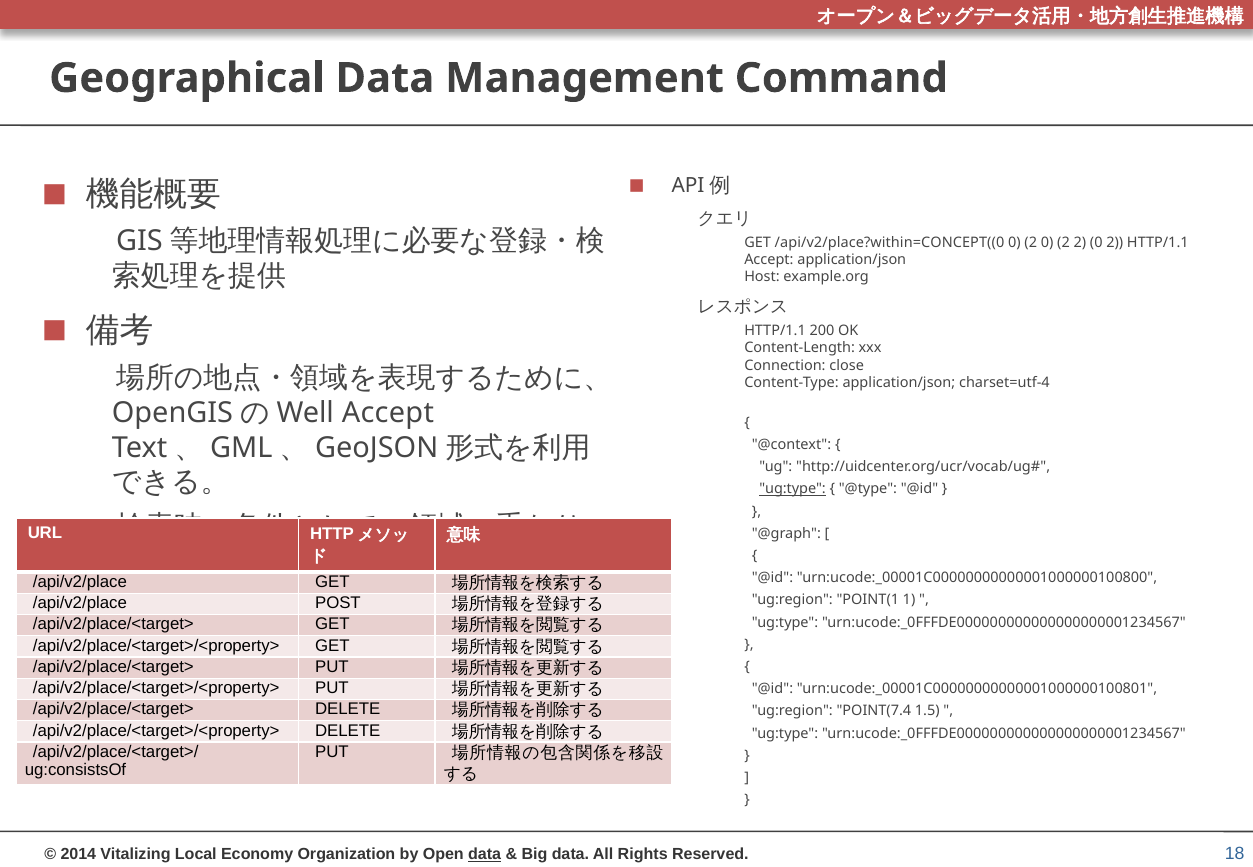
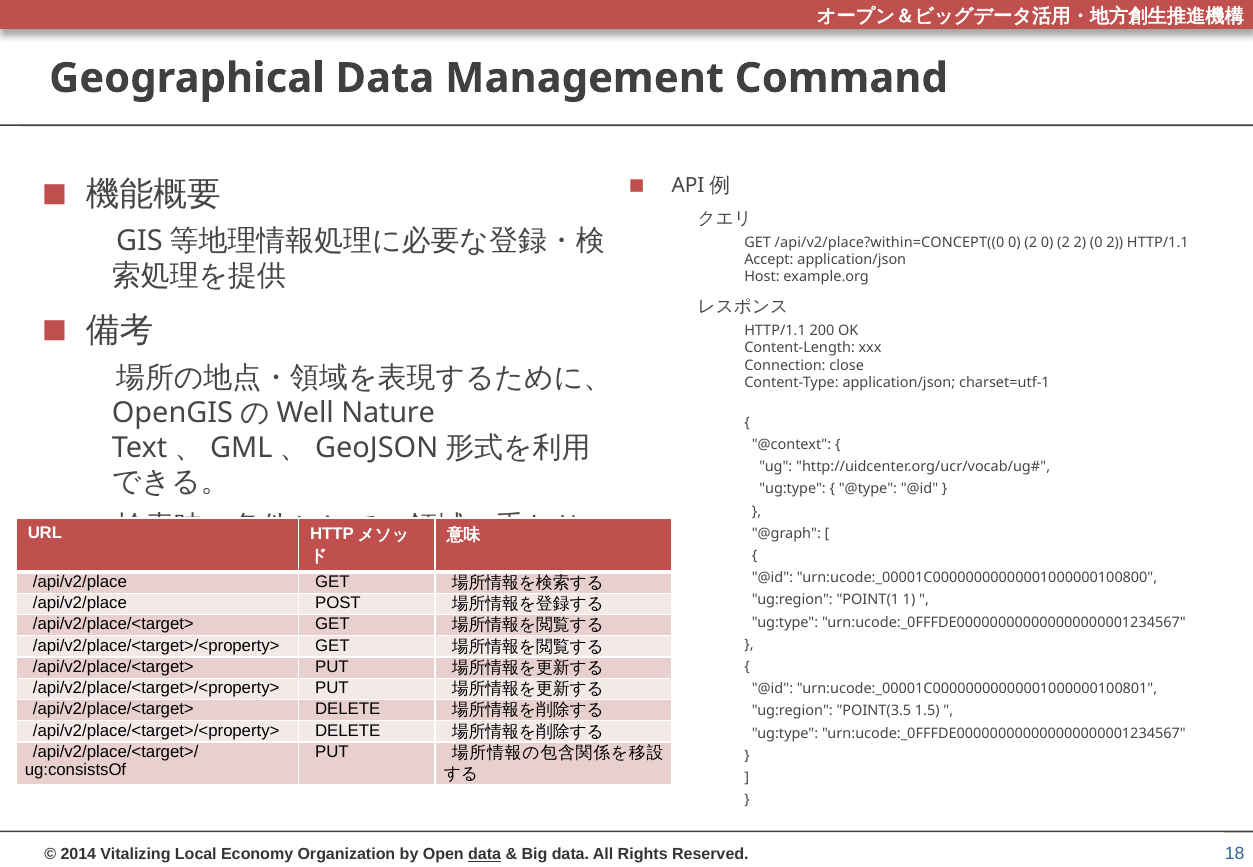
charset=utf-4: charset=utf-4 -> charset=utf-1
Accept at (388, 413): Accept -> Nature
ug:type at (793, 489) underline: present -> none
POINT(7.4: POINT(7.4 -> POINT(3.5
